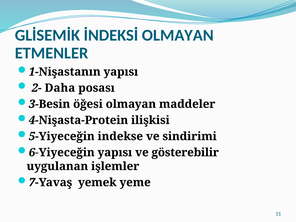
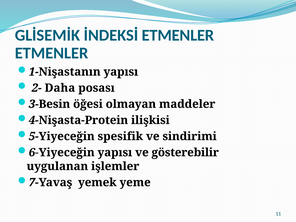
İNDEKSİ OLMAYAN: OLMAYAN -> ETMENLER
indekse: indekse -> spesifik
